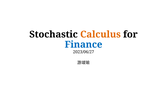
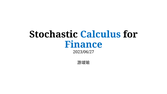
Calculus colour: orange -> blue
